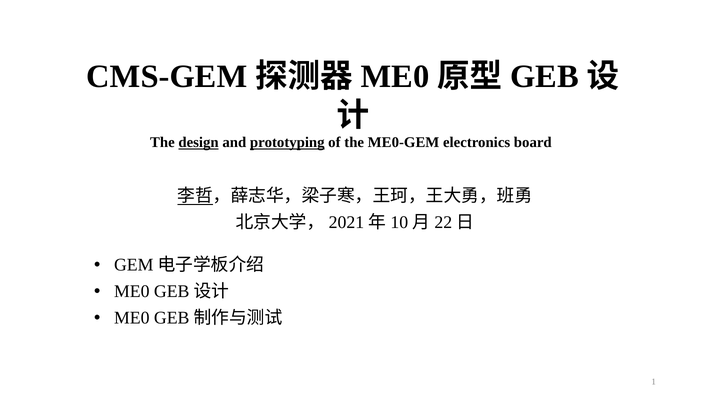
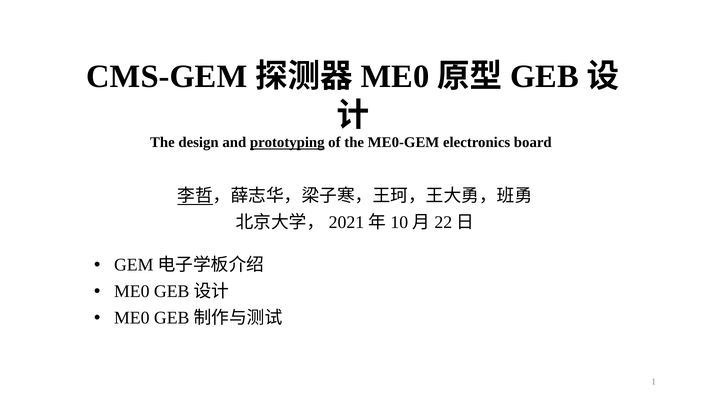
design underline: present -> none
